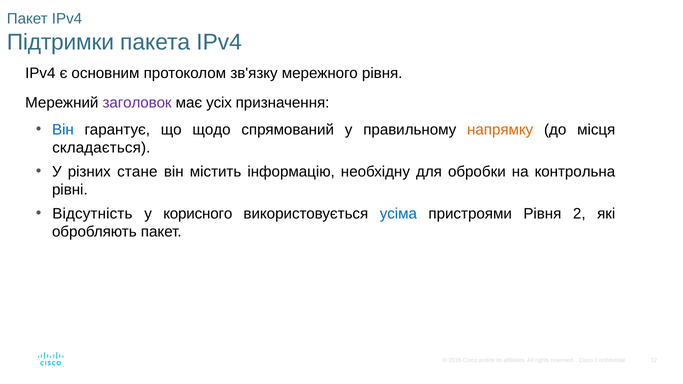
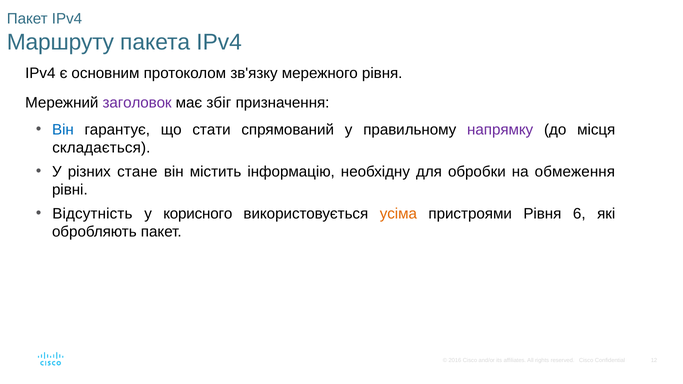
Підтримки: Підтримки -> Маршруту
усіх: усіх -> збіг
щодо: щодо -> стати
напрямку colour: orange -> purple
контрольна: контрольна -> обмеження
усіма colour: blue -> orange
2: 2 -> 6
